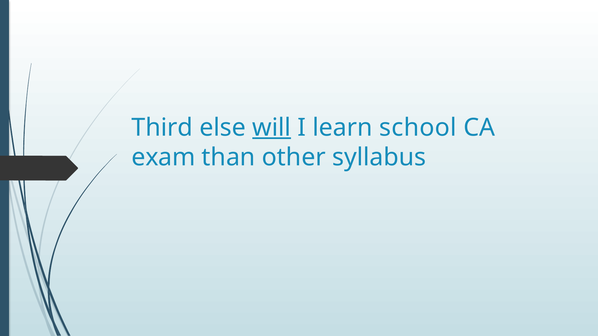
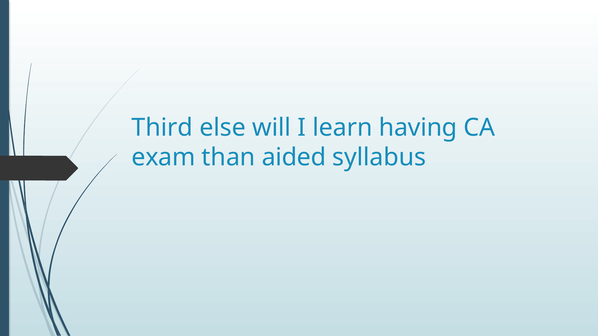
will underline: present -> none
school: school -> having
other: other -> aided
